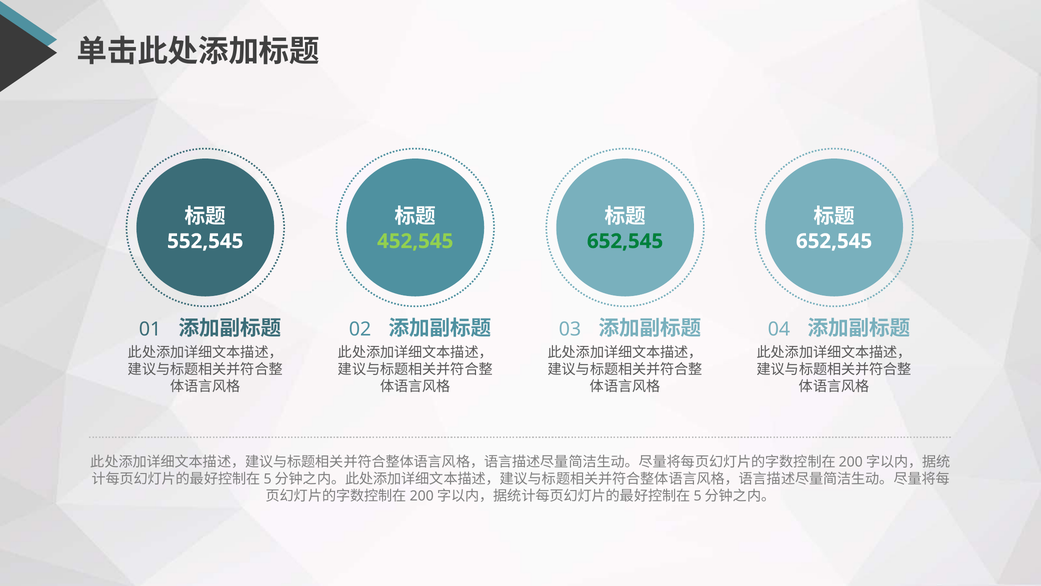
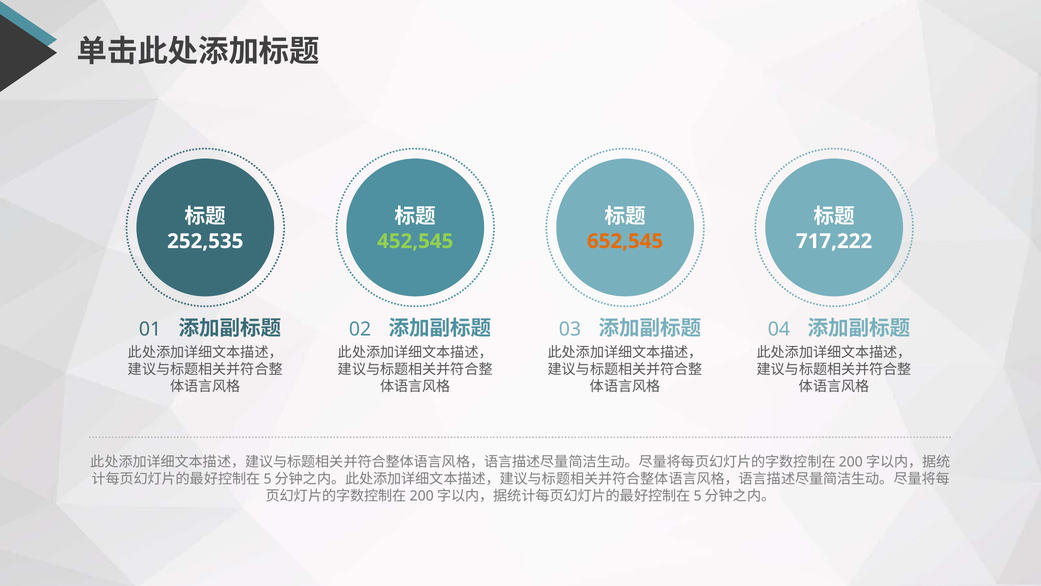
552,545: 552,545 -> 252,535
652,545 at (625, 241) colour: green -> orange
652,545 at (834, 241): 652,545 -> 717,222
